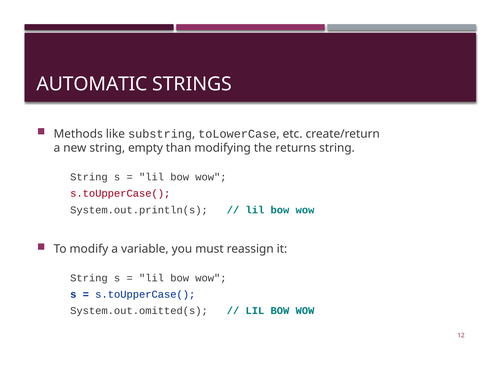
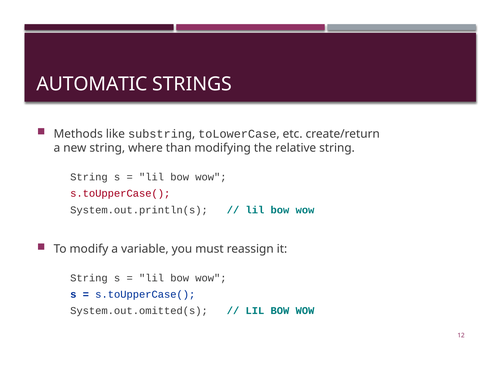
empty: empty -> where
returns: returns -> relative
